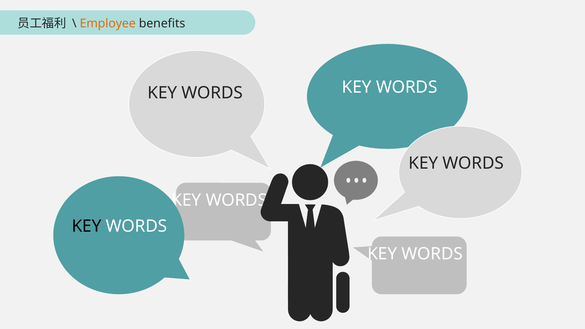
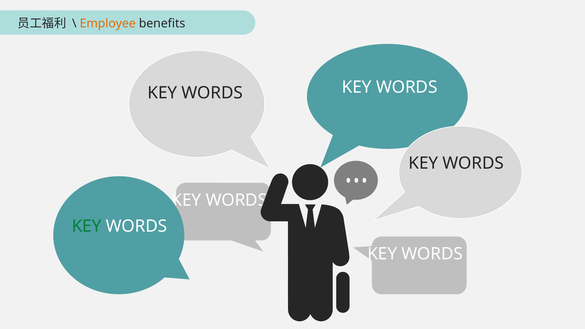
KEY at (87, 226) colour: black -> green
